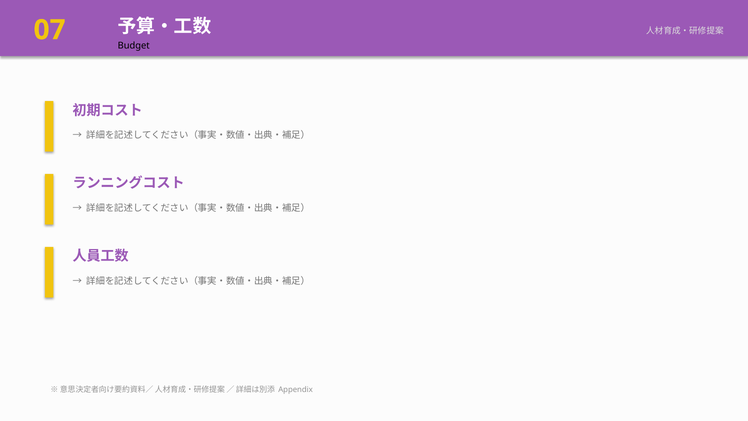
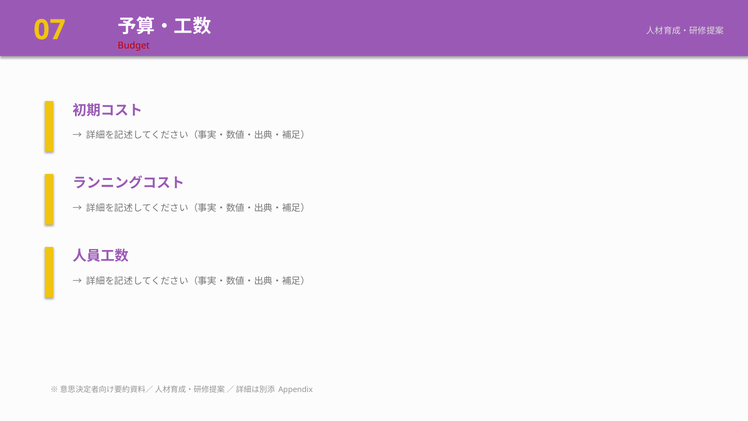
Budget colour: black -> red
